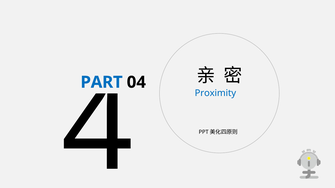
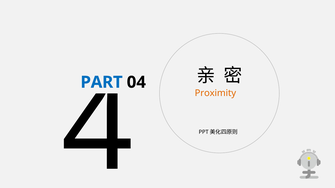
Proximity colour: blue -> orange
